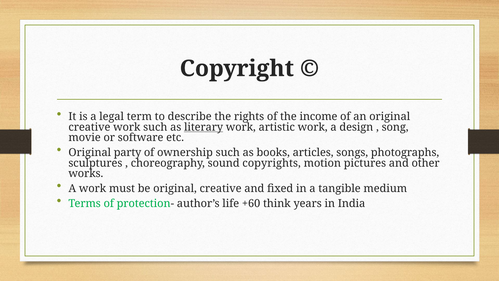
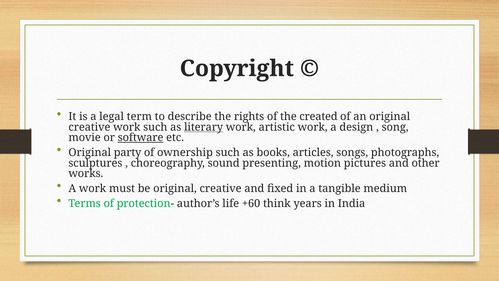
income: income -> created
software underline: none -> present
copyrights: copyrights -> presenting
